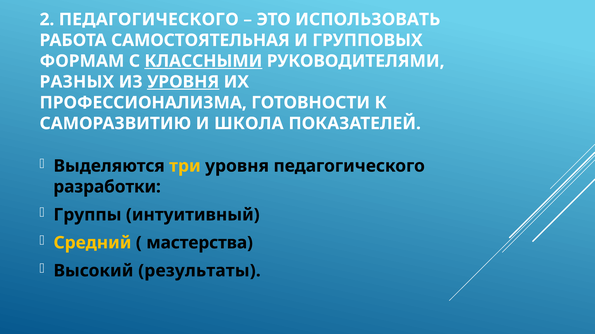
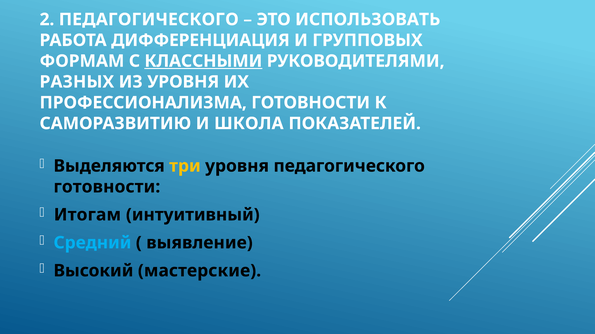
САМОСТОЯТЕЛЬНАЯ: САМОСТОЯТЕЛЬНАЯ -> ДИФФЕРЕНЦИАЦИЯ
УРОВНЯ at (183, 82) underline: present -> none
разработки at (107, 187): разработки -> готовности
Группы: Группы -> Итогам
Средний colour: yellow -> light blue
мастерства: мастерства -> выявление
результаты: результаты -> мастерские
